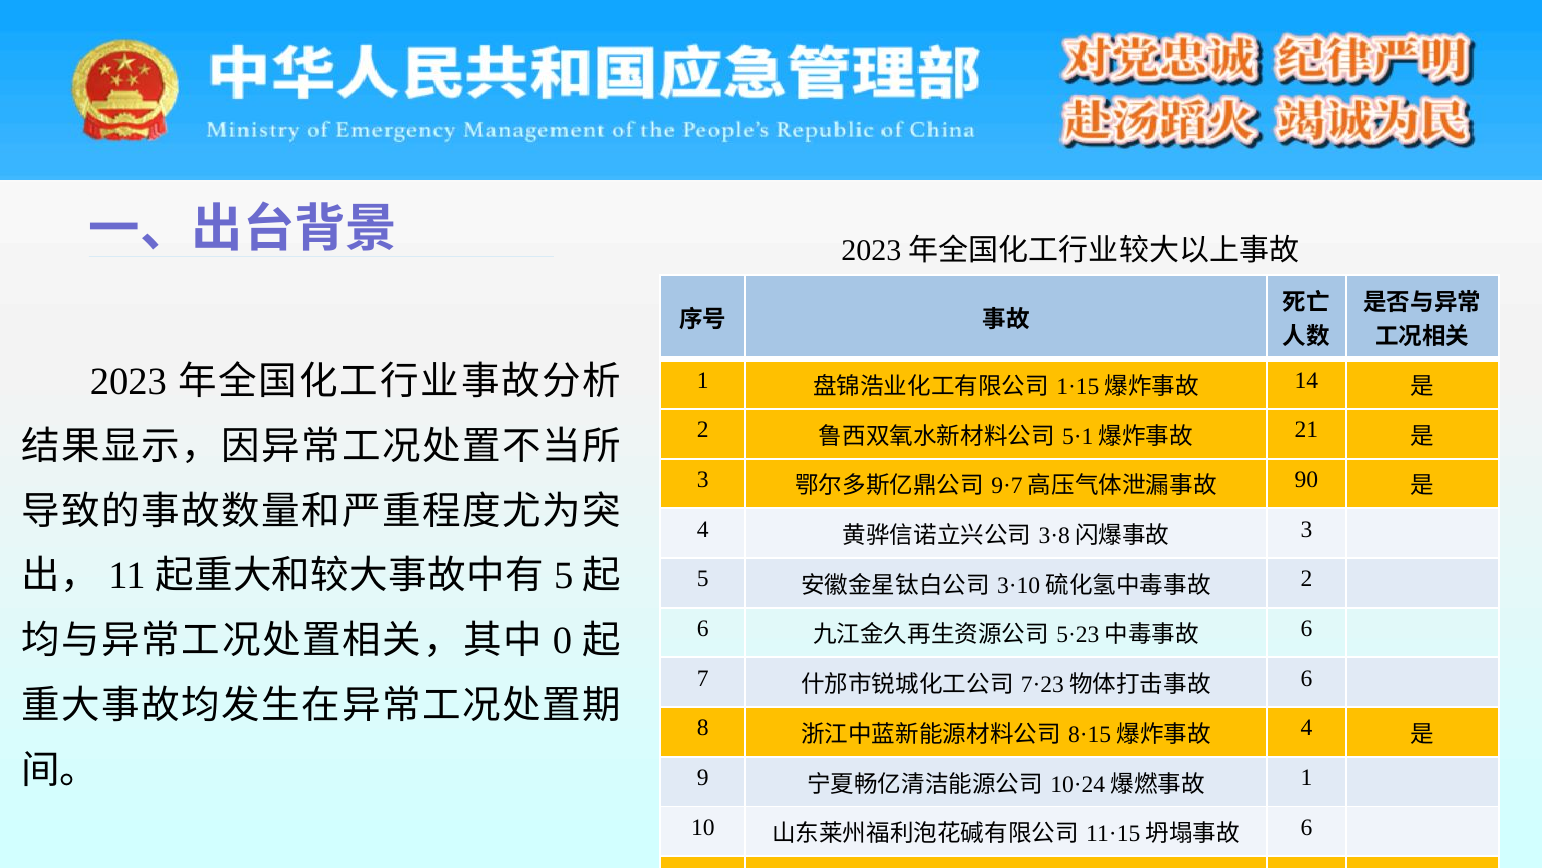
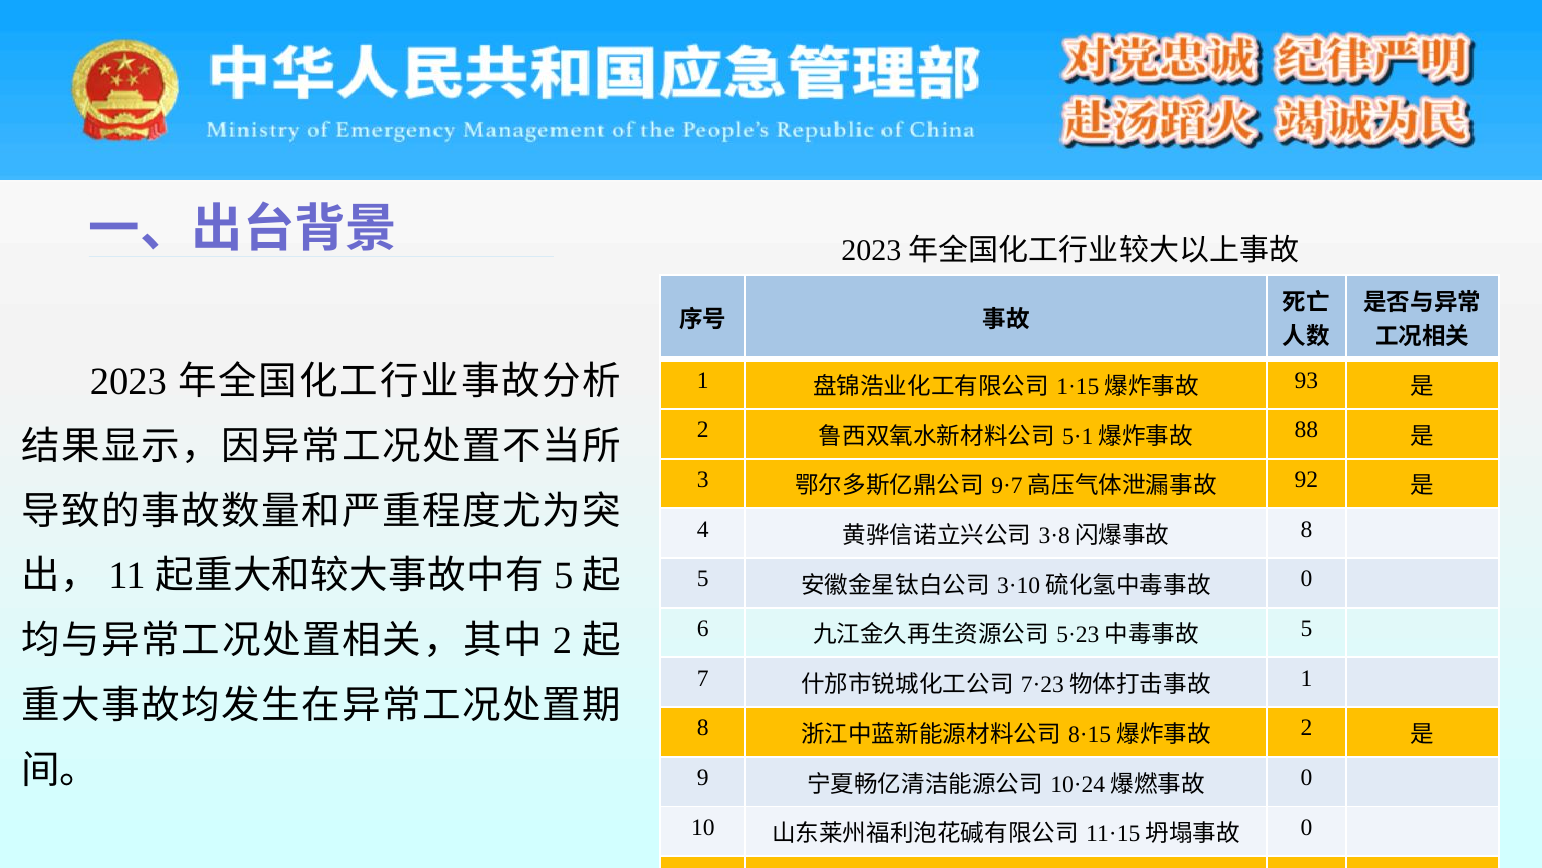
14: 14 -> 93
21: 21 -> 88
90: 90 -> 92
3 at (1306, 529): 3 -> 8
2 at (1306, 579): 2 -> 0
6 at (1306, 628): 6 -> 5
0 at (562, 640): 0 -> 2
6 at (1306, 678): 6 -> 1
4 at (1306, 728): 4 -> 2
1 at (1306, 777): 1 -> 0
6 at (1306, 827): 6 -> 0
